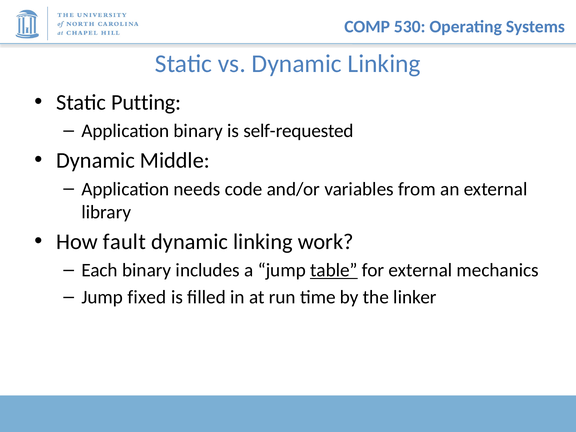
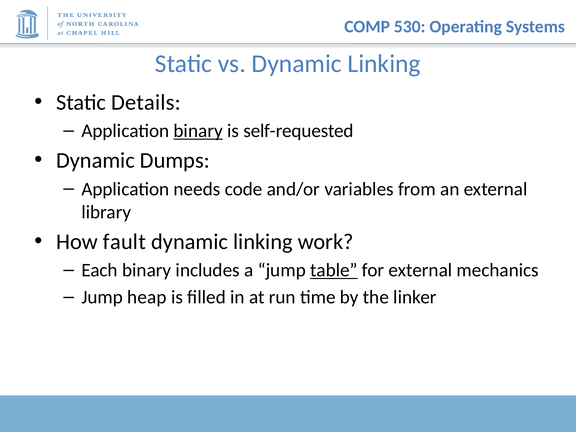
Putting: Putting -> Details
binary at (198, 131) underline: none -> present
Middle: Middle -> Dumps
fixed: fixed -> heap
